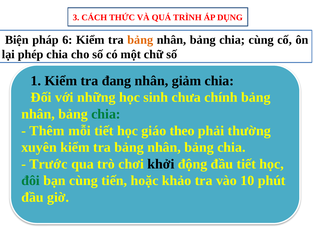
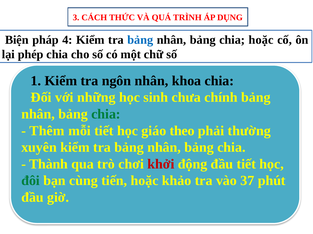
6: 6 -> 4
bảng at (140, 40) colour: orange -> blue
chia cùng: cùng -> hoặc
đang: đang -> ngôn
giảm: giảm -> khoa
Trước: Trước -> Thành
khởi colour: black -> red
10: 10 -> 37
